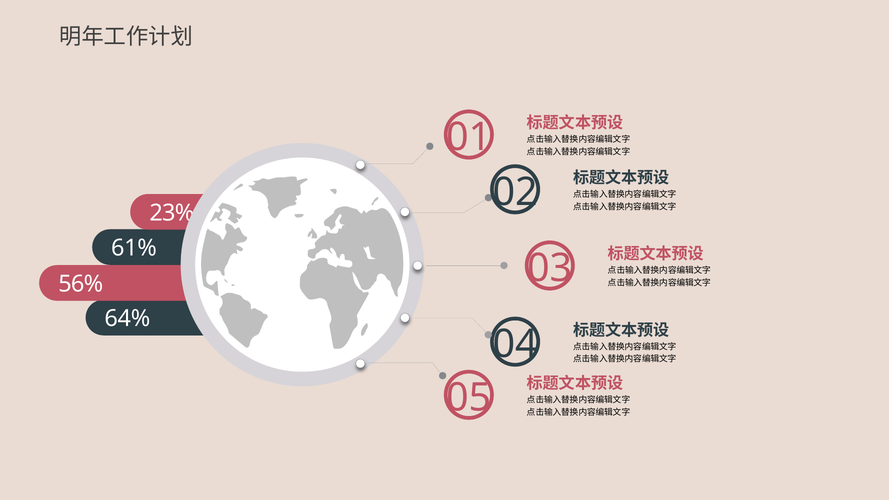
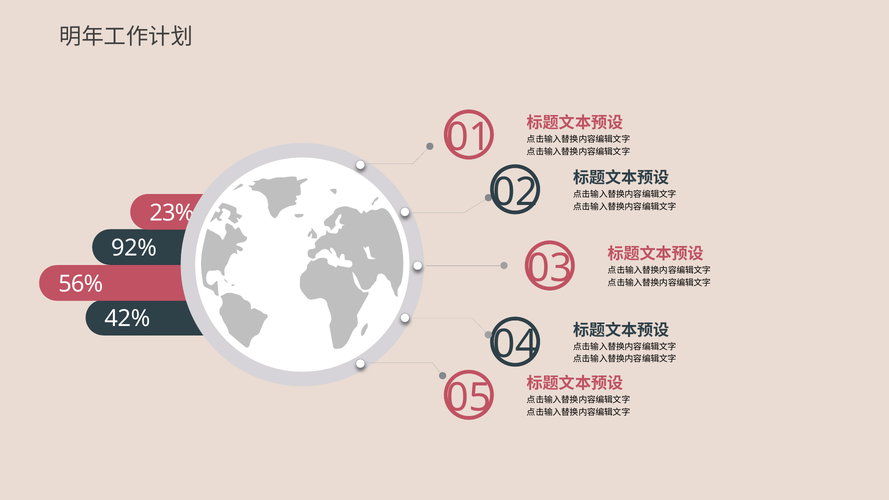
61%: 61% -> 92%
64%: 64% -> 42%
